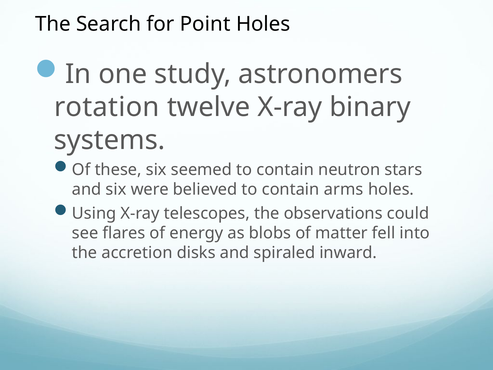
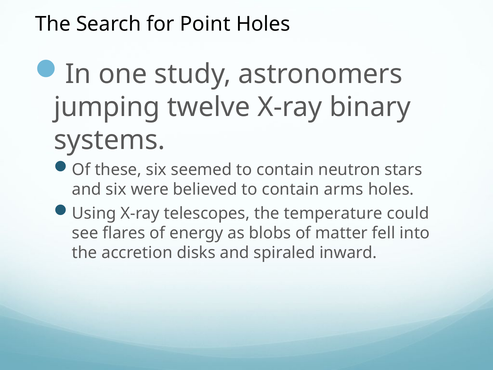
rotation: rotation -> jumping
observations: observations -> temperature
